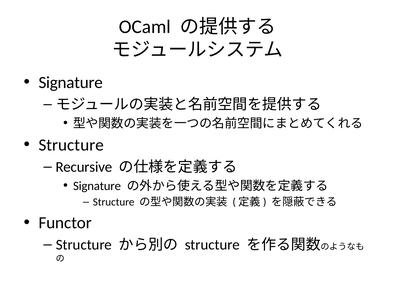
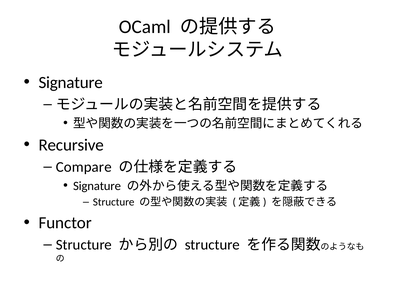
Structure at (71, 145): Structure -> Recursive
Recursive: Recursive -> Compare
